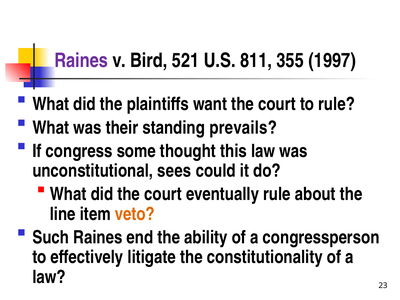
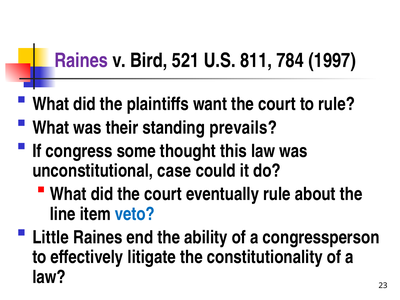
355: 355 -> 784
sees: sees -> case
veto colour: orange -> blue
Such: Such -> Little
